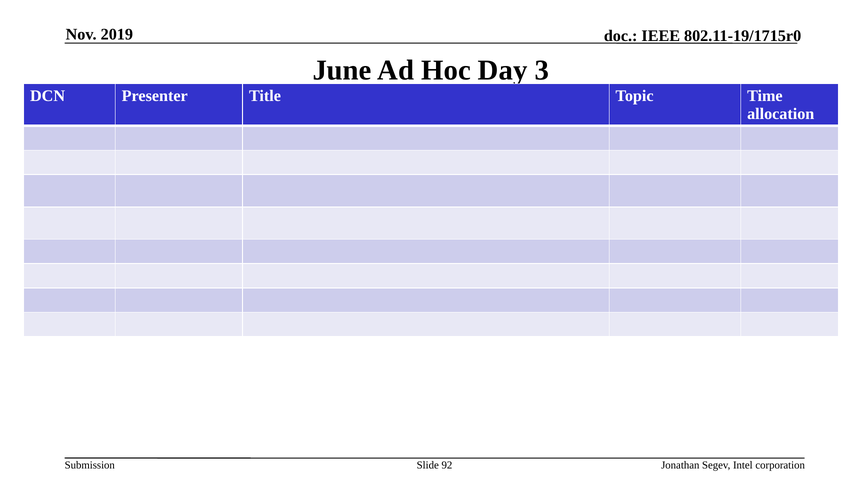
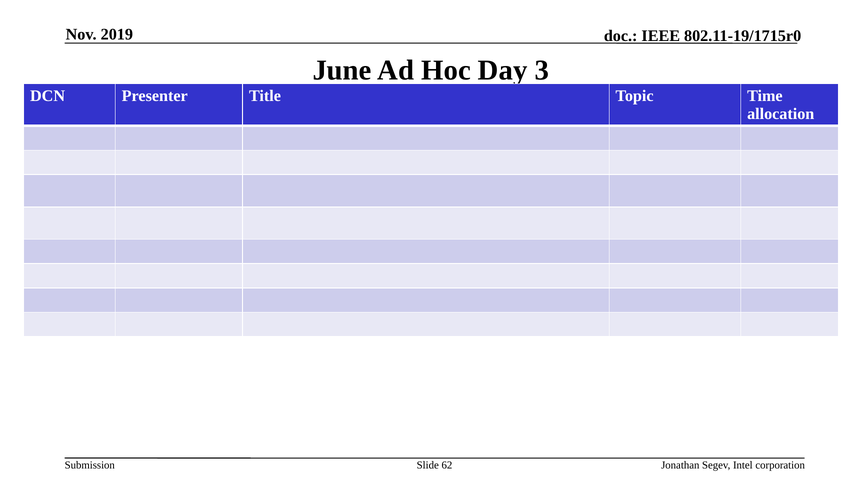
92: 92 -> 62
